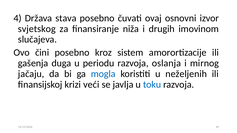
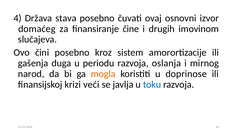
svjetskog: svjetskog -> domaćeg
niža: niža -> čine
jačaju: jačaju -> narod
mogla colour: blue -> orange
neželjenih: neželjenih -> doprinose
